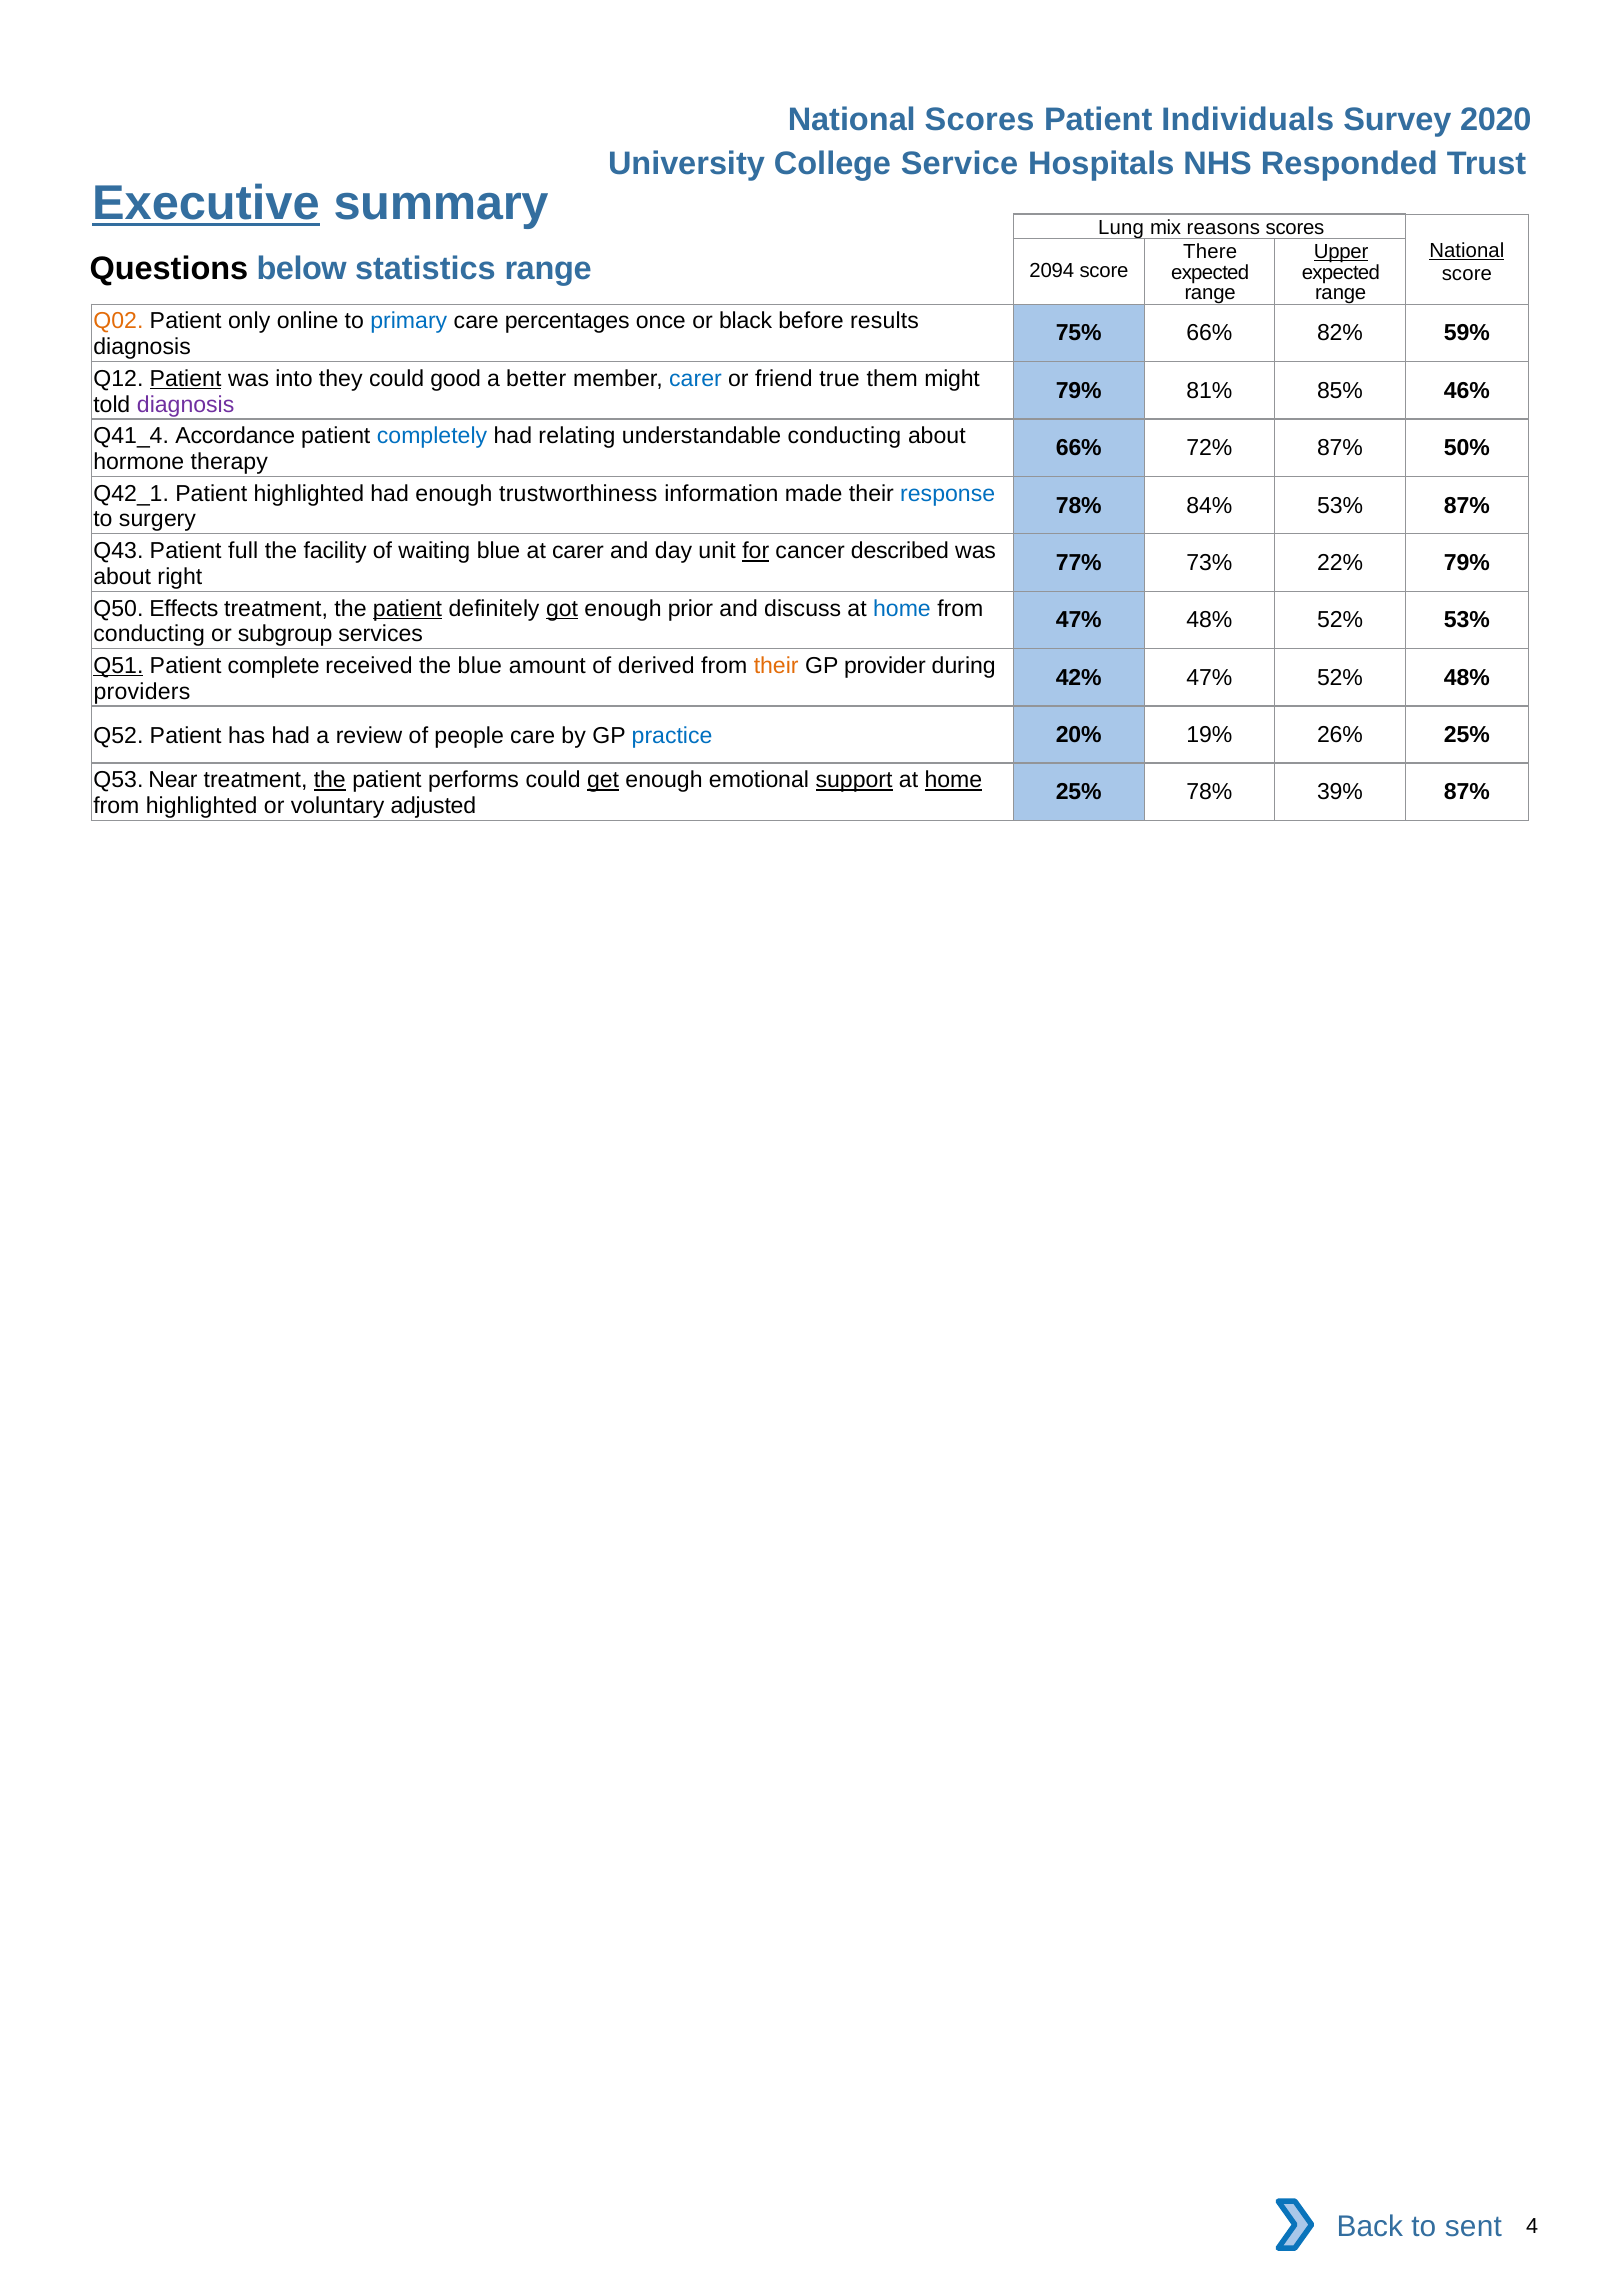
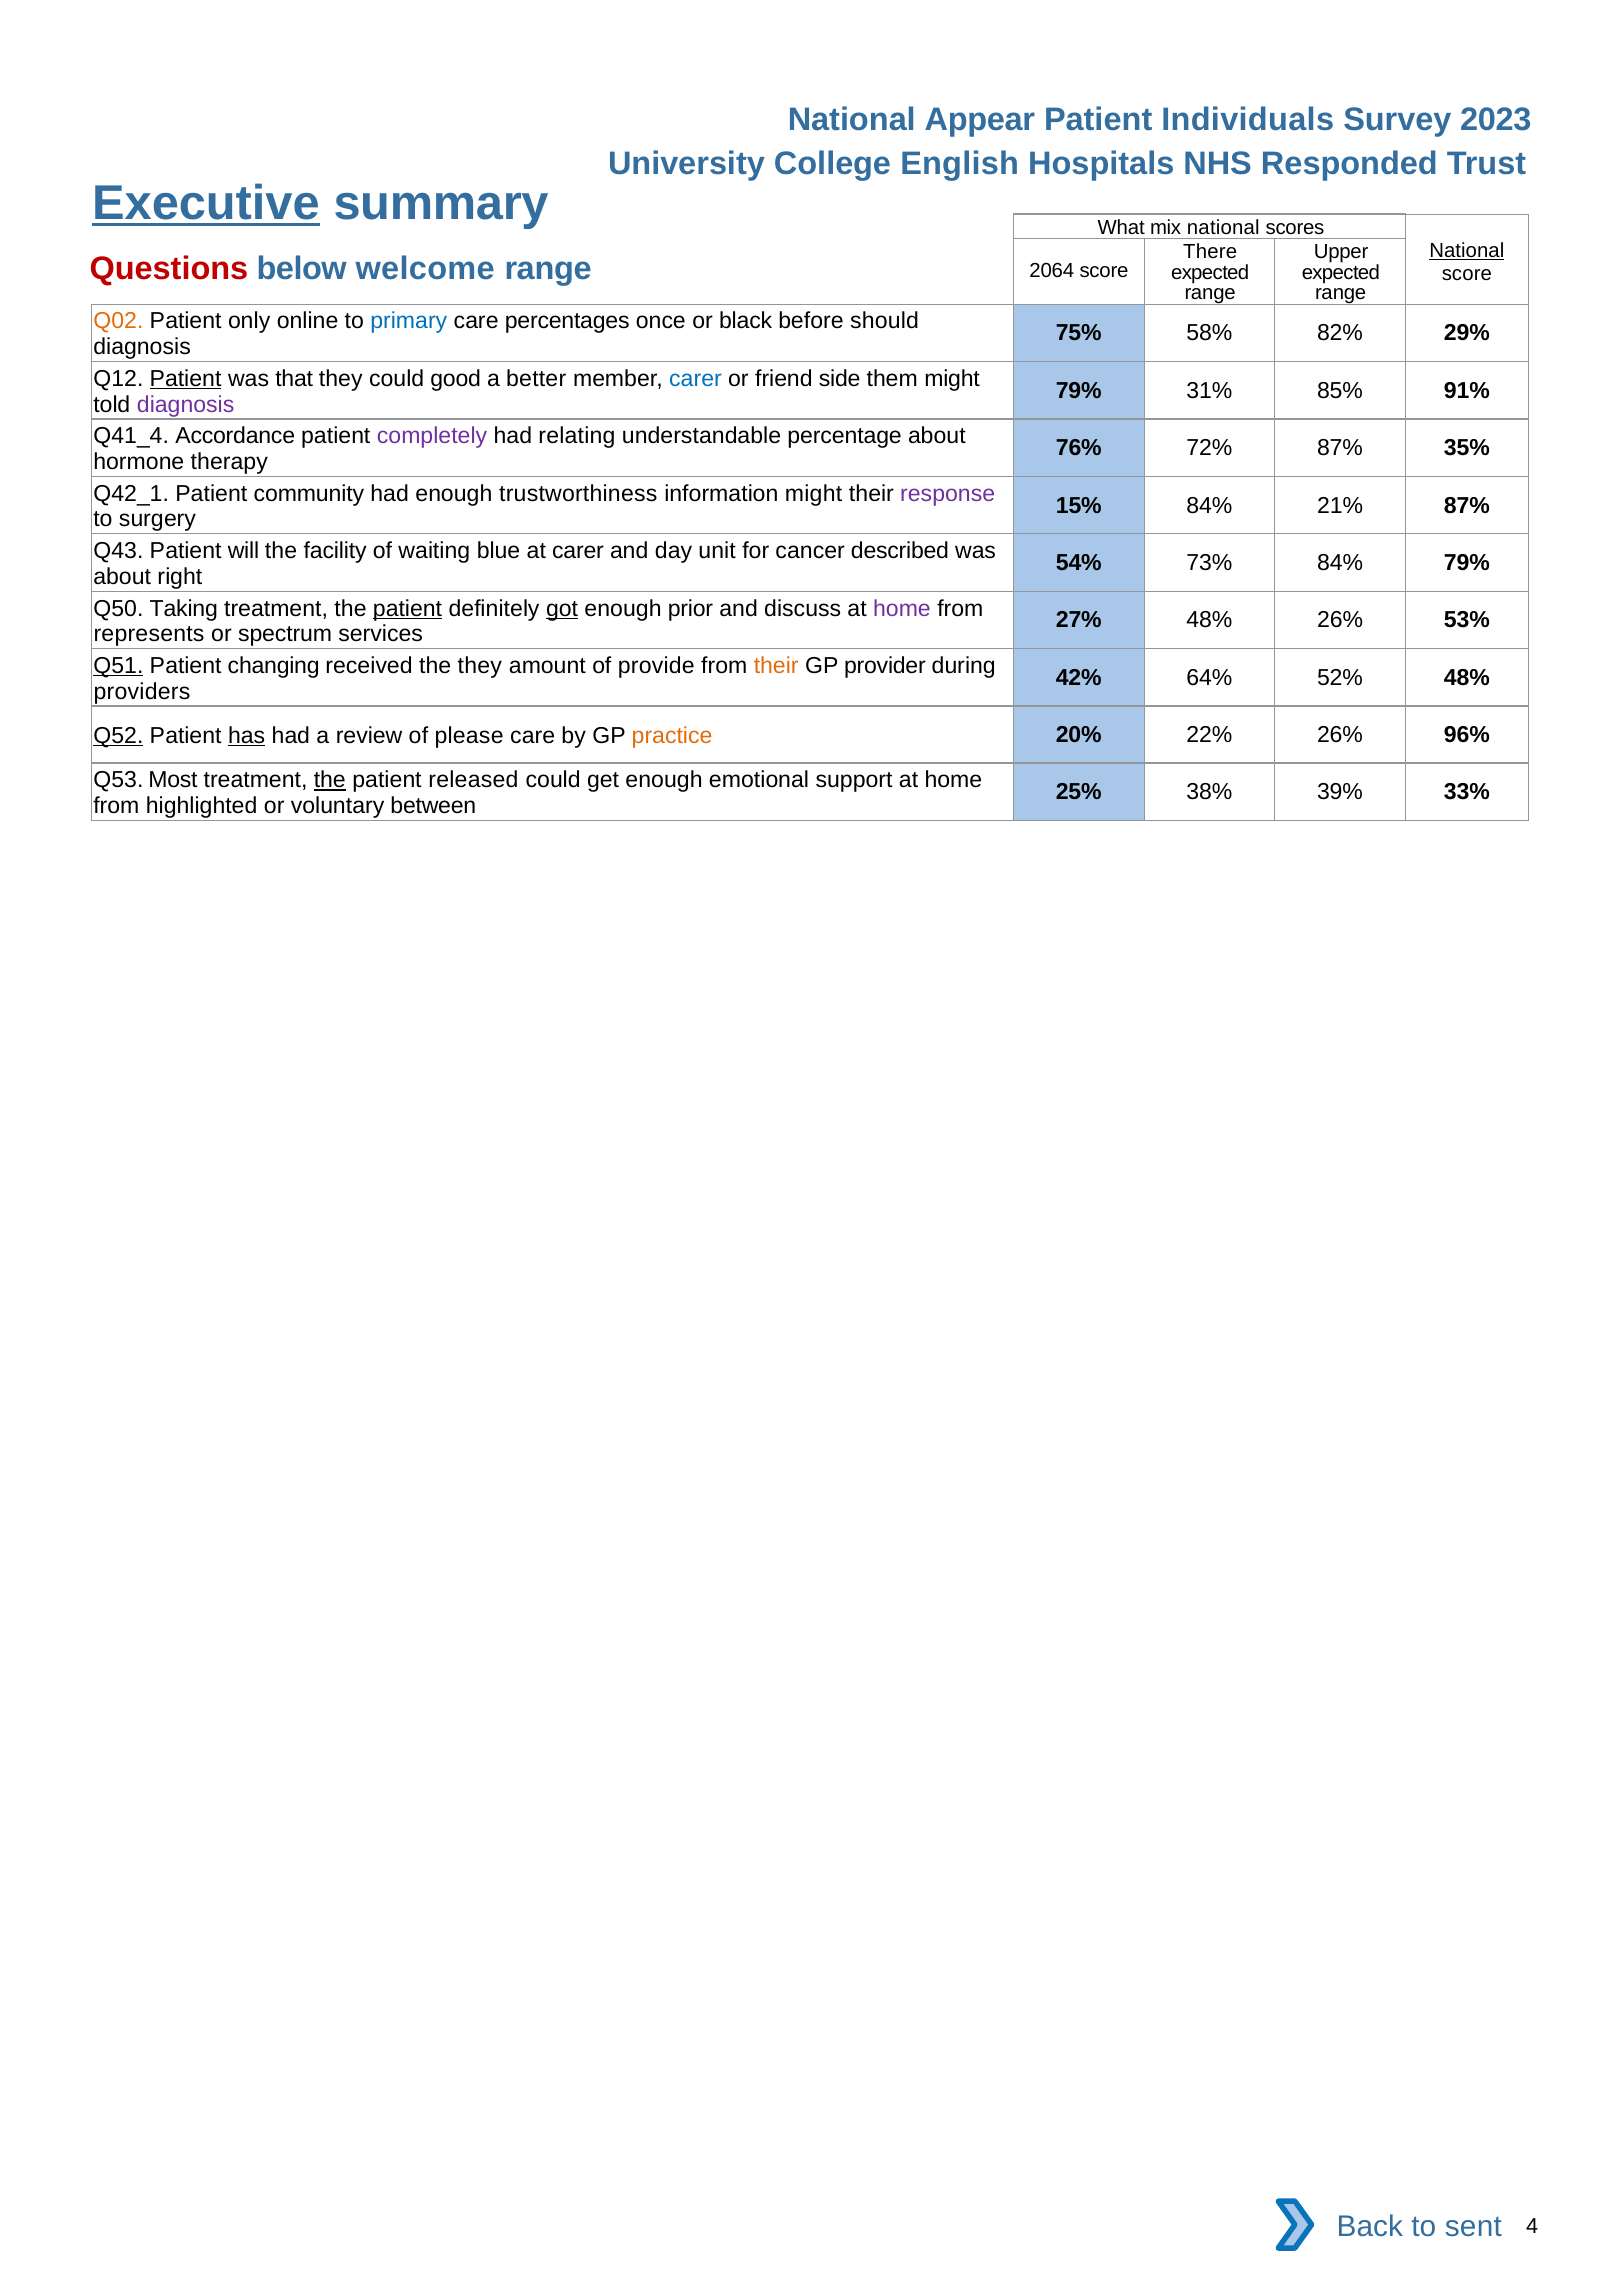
National Scores: Scores -> Appear
2020: 2020 -> 2023
Service: Service -> English
Lung: Lung -> What
mix reasons: reasons -> national
Upper underline: present -> none
Questions colour: black -> red
statistics: statistics -> welcome
2094: 2094 -> 2064
results: results -> should
75% 66%: 66% -> 58%
59%: 59% -> 29%
into: into -> that
true: true -> side
81%: 81% -> 31%
46%: 46% -> 91%
completely colour: blue -> purple
understandable conducting: conducting -> percentage
66% at (1079, 448): 66% -> 76%
50%: 50% -> 35%
Patient highlighted: highlighted -> community
information made: made -> might
response colour: blue -> purple
78% at (1079, 505): 78% -> 15%
84% 53%: 53% -> 21%
full: full -> will
for underline: present -> none
77%: 77% -> 54%
73% 22%: 22% -> 84%
Effects: Effects -> Taking
home at (902, 608) colour: blue -> purple
47% at (1079, 620): 47% -> 27%
48% 52%: 52% -> 26%
conducting at (149, 634): conducting -> represents
subgroup: subgroup -> spectrum
complete: complete -> changing
the blue: blue -> they
derived: derived -> provide
42% 47%: 47% -> 64%
Q52 underline: none -> present
has underline: none -> present
people: people -> please
practice colour: blue -> orange
19%: 19% -> 22%
26% 25%: 25% -> 96%
Near: Near -> Most
performs: performs -> released
get underline: present -> none
support underline: present -> none
home at (953, 780) underline: present -> none
25% 78%: 78% -> 38%
39% 87%: 87% -> 33%
adjusted: adjusted -> between
